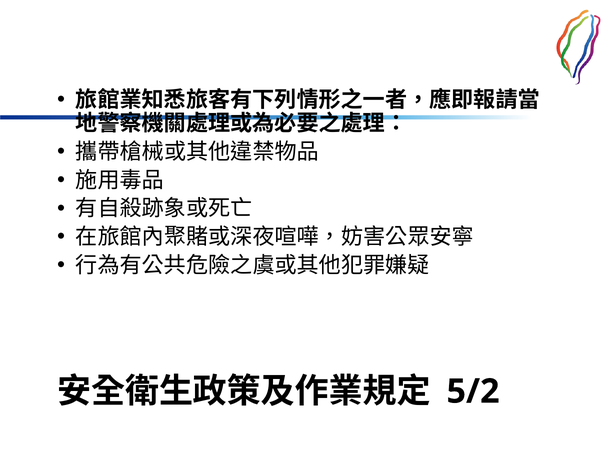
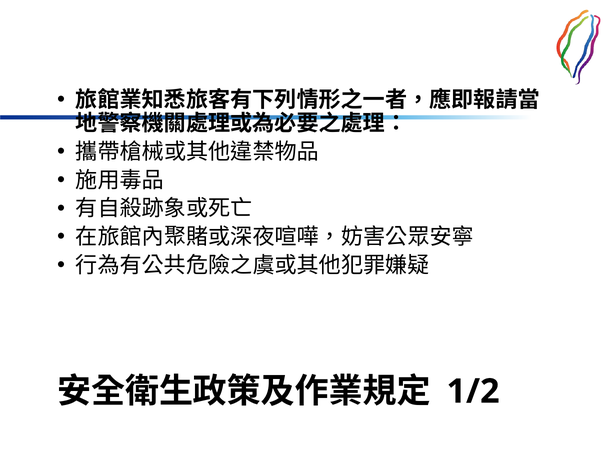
5/2: 5/2 -> 1/2
